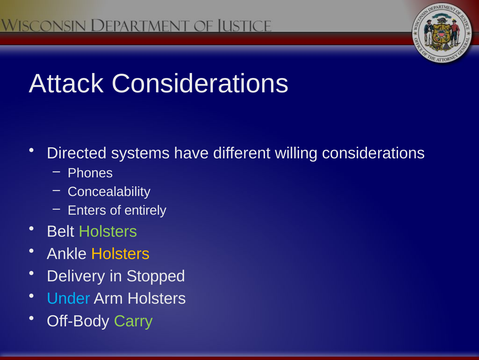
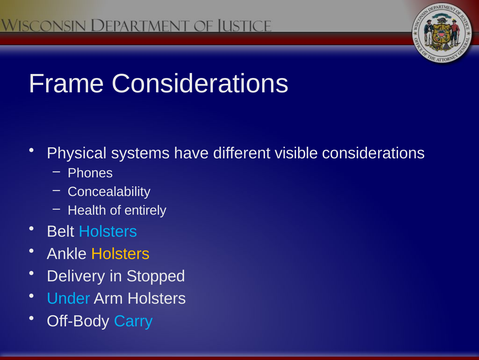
Attack: Attack -> Frame
Directed: Directed -> Physical
willing: willing -> visible
Enters: Enters -> Health
Holsters at (108, 231) colour: light green -> light blue
Carry colour: light green -> light blue
